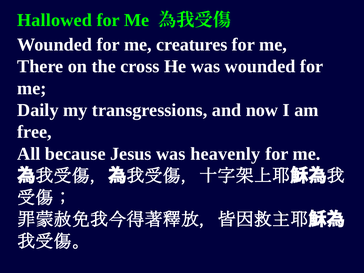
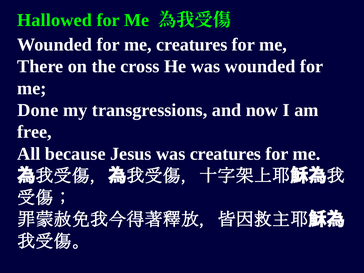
Daily: Daily -> Done
was heavenly: heavenly -> creatures
